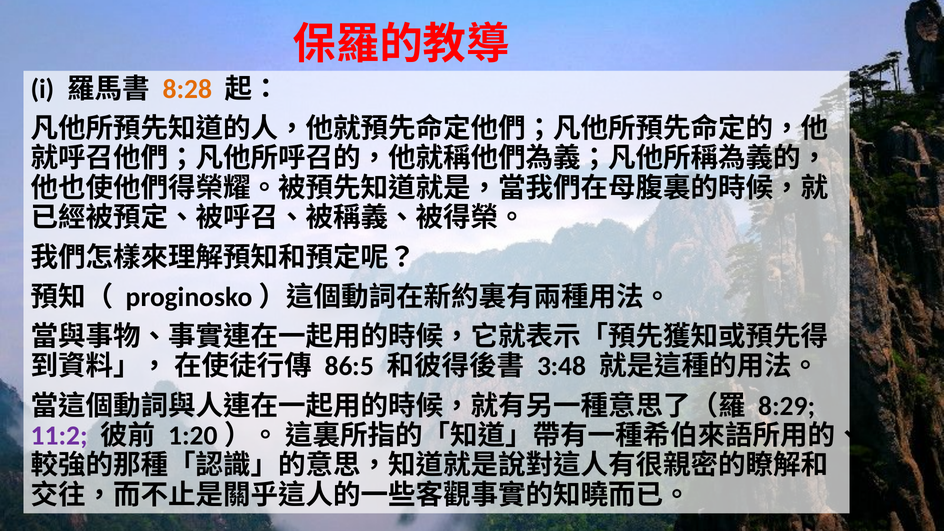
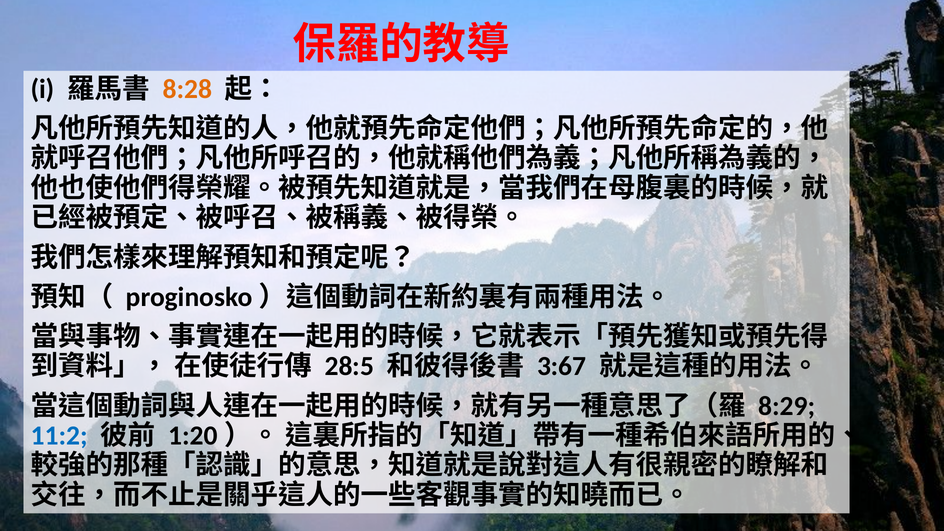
86:5: 86:5 -> 28:5
3:48: 3:48 -> 3:67
11:2 colour: purple -> blue
